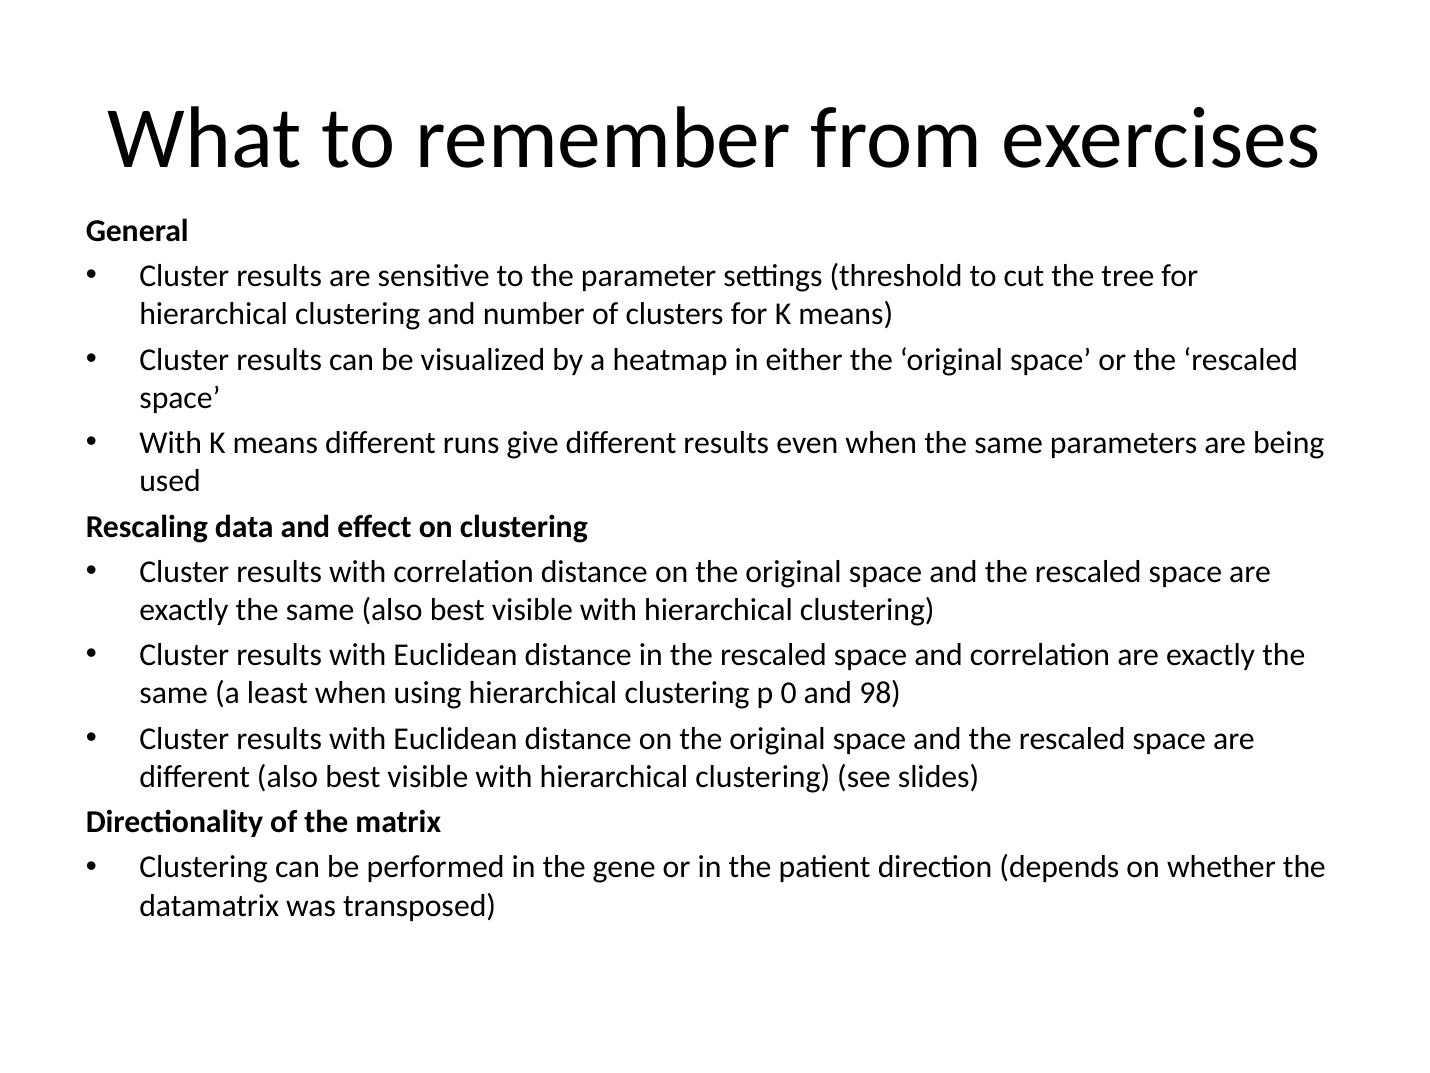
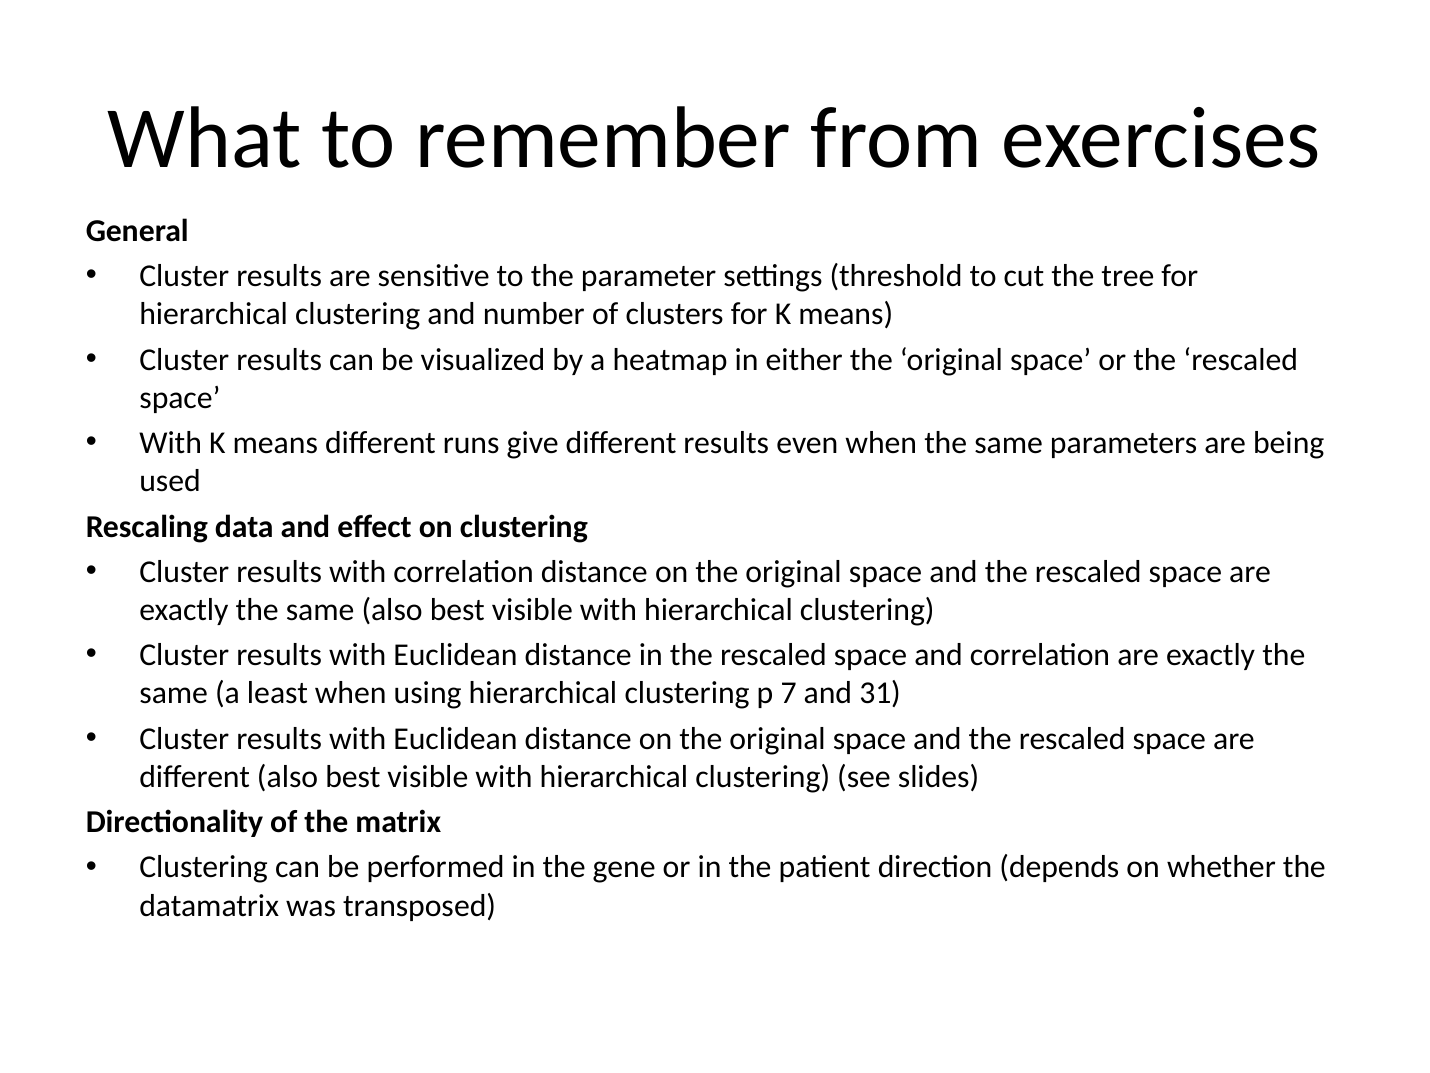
0: 0 -> 7
98: 98 -> 31
